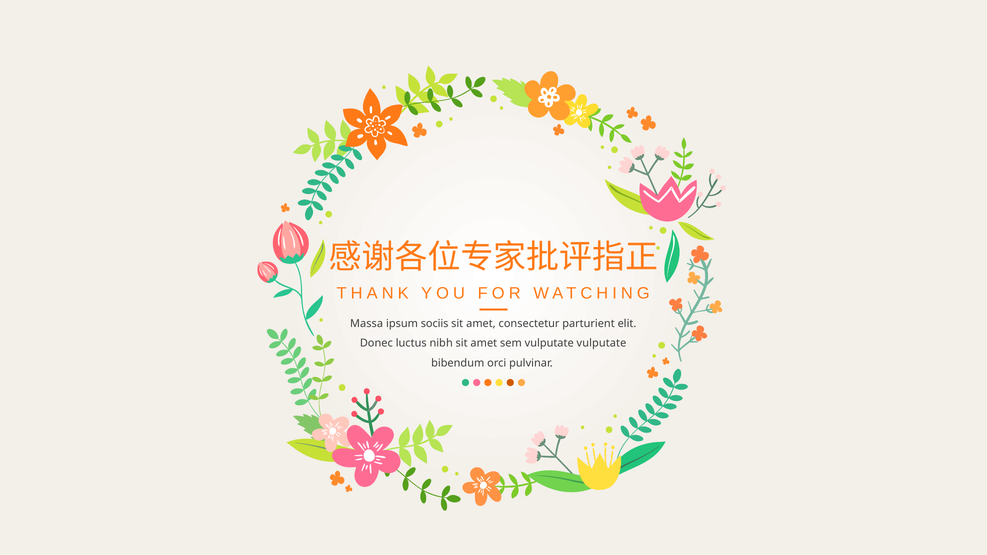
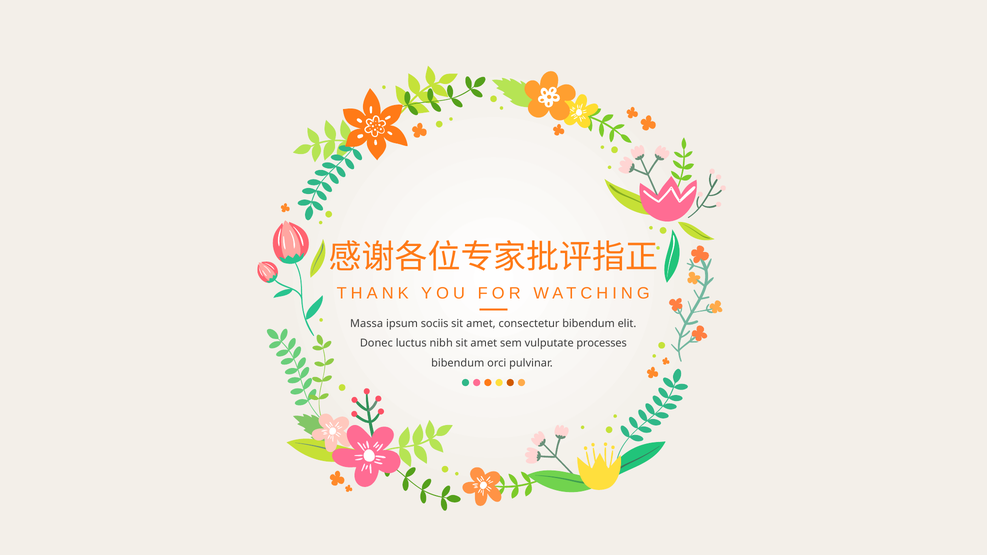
consectetur parturient: parturient -> bibendum
vulputate vulputate: vulputate -> processes
